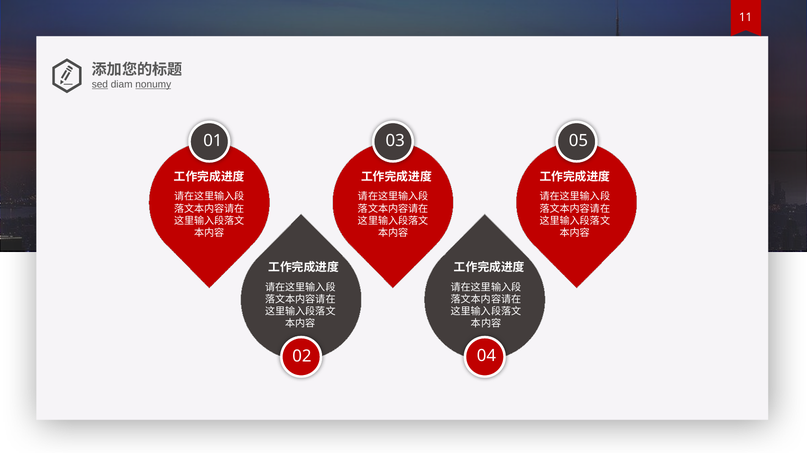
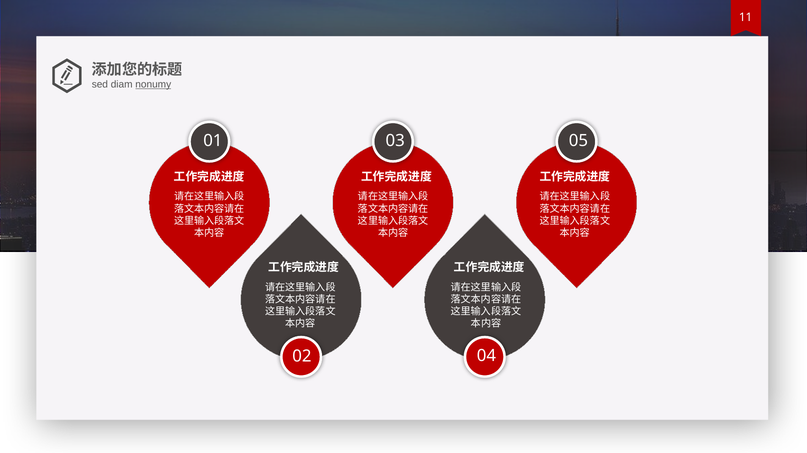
sed underline: present -> none
